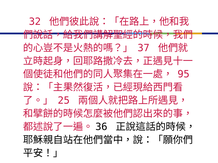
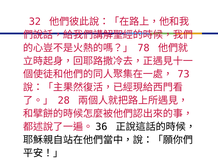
37: 37 -> 78
95: 95 -> 73
25: 25 -> 28
